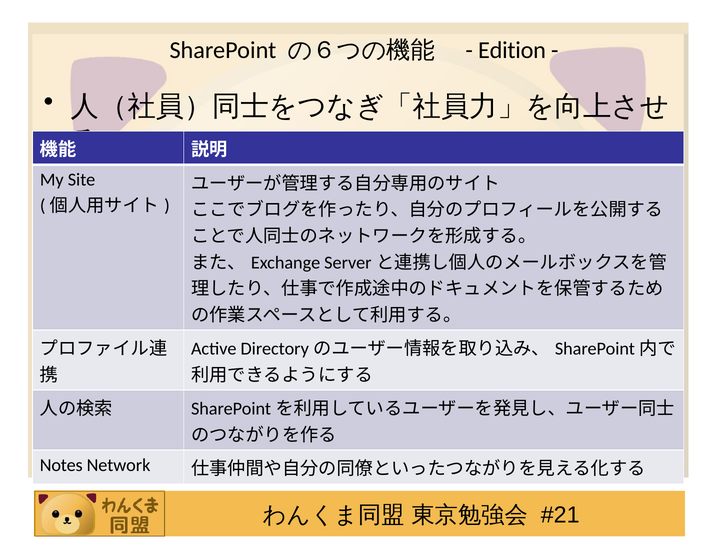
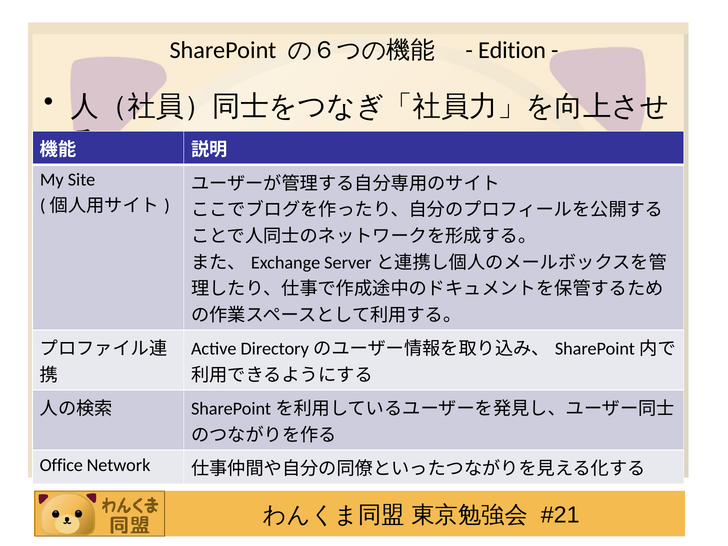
Notes: Notes -> Office
